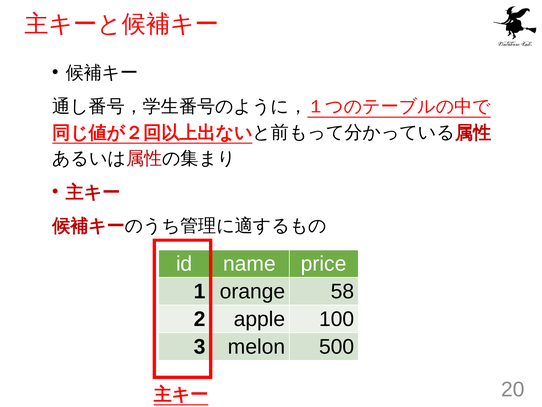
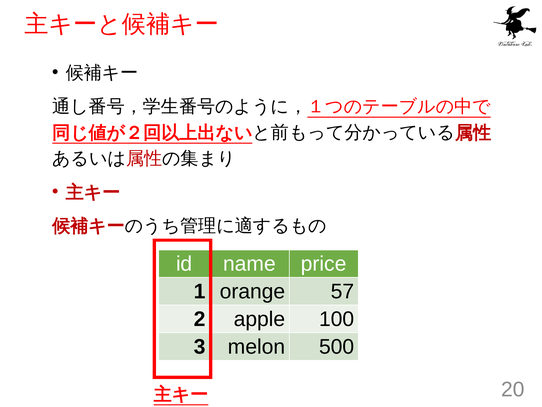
58: 58 -> 57
